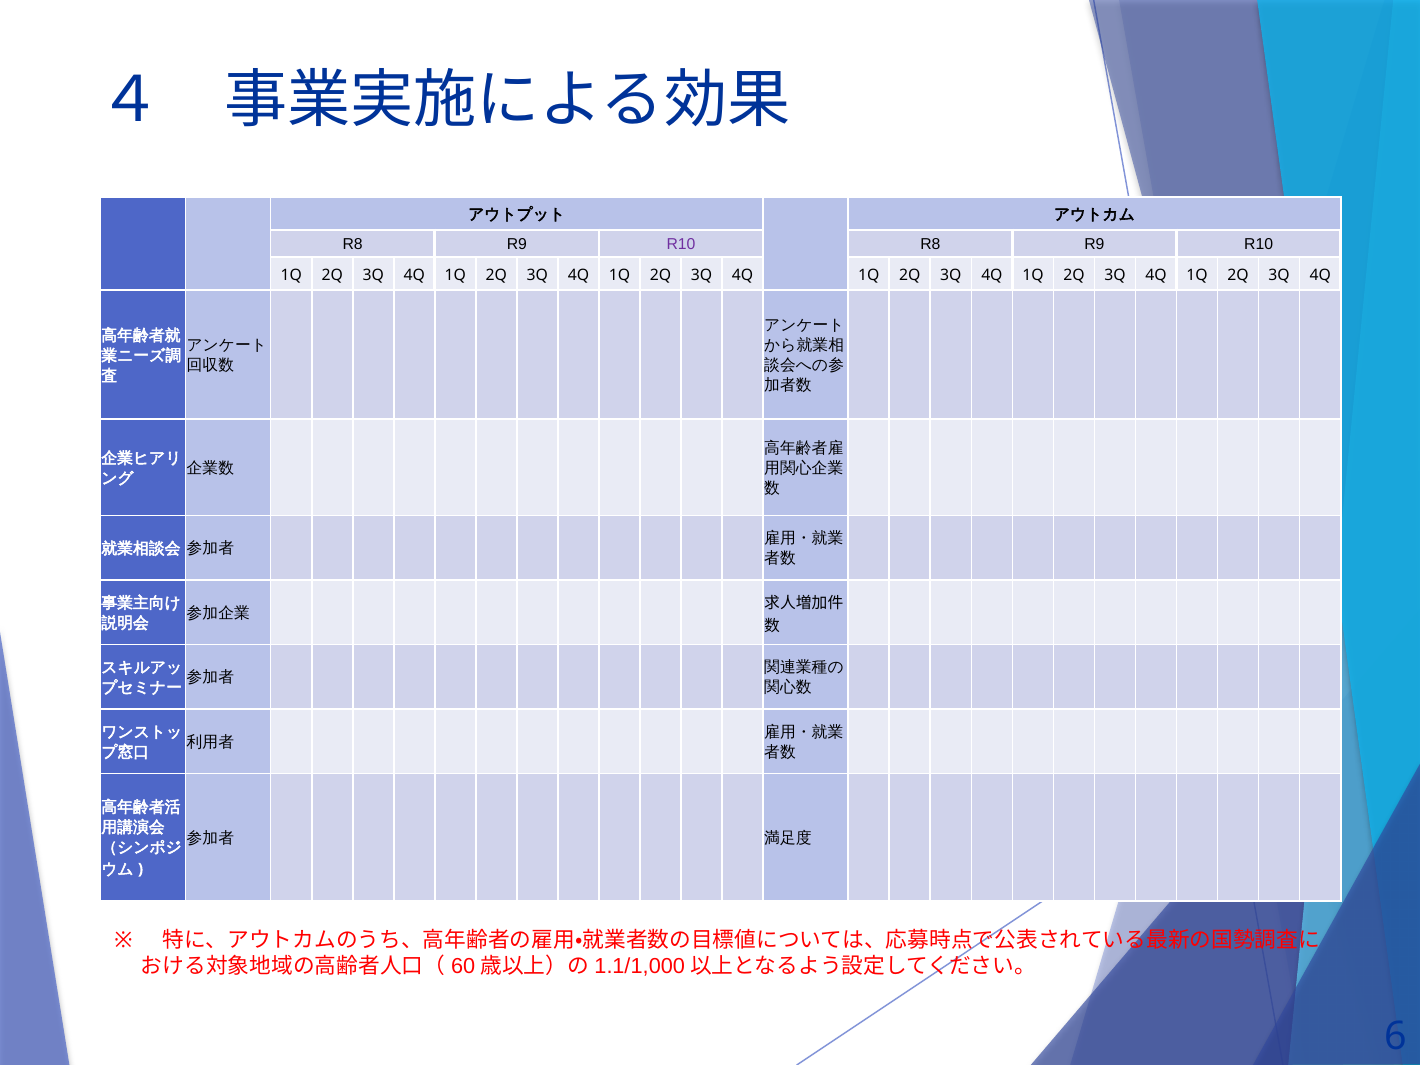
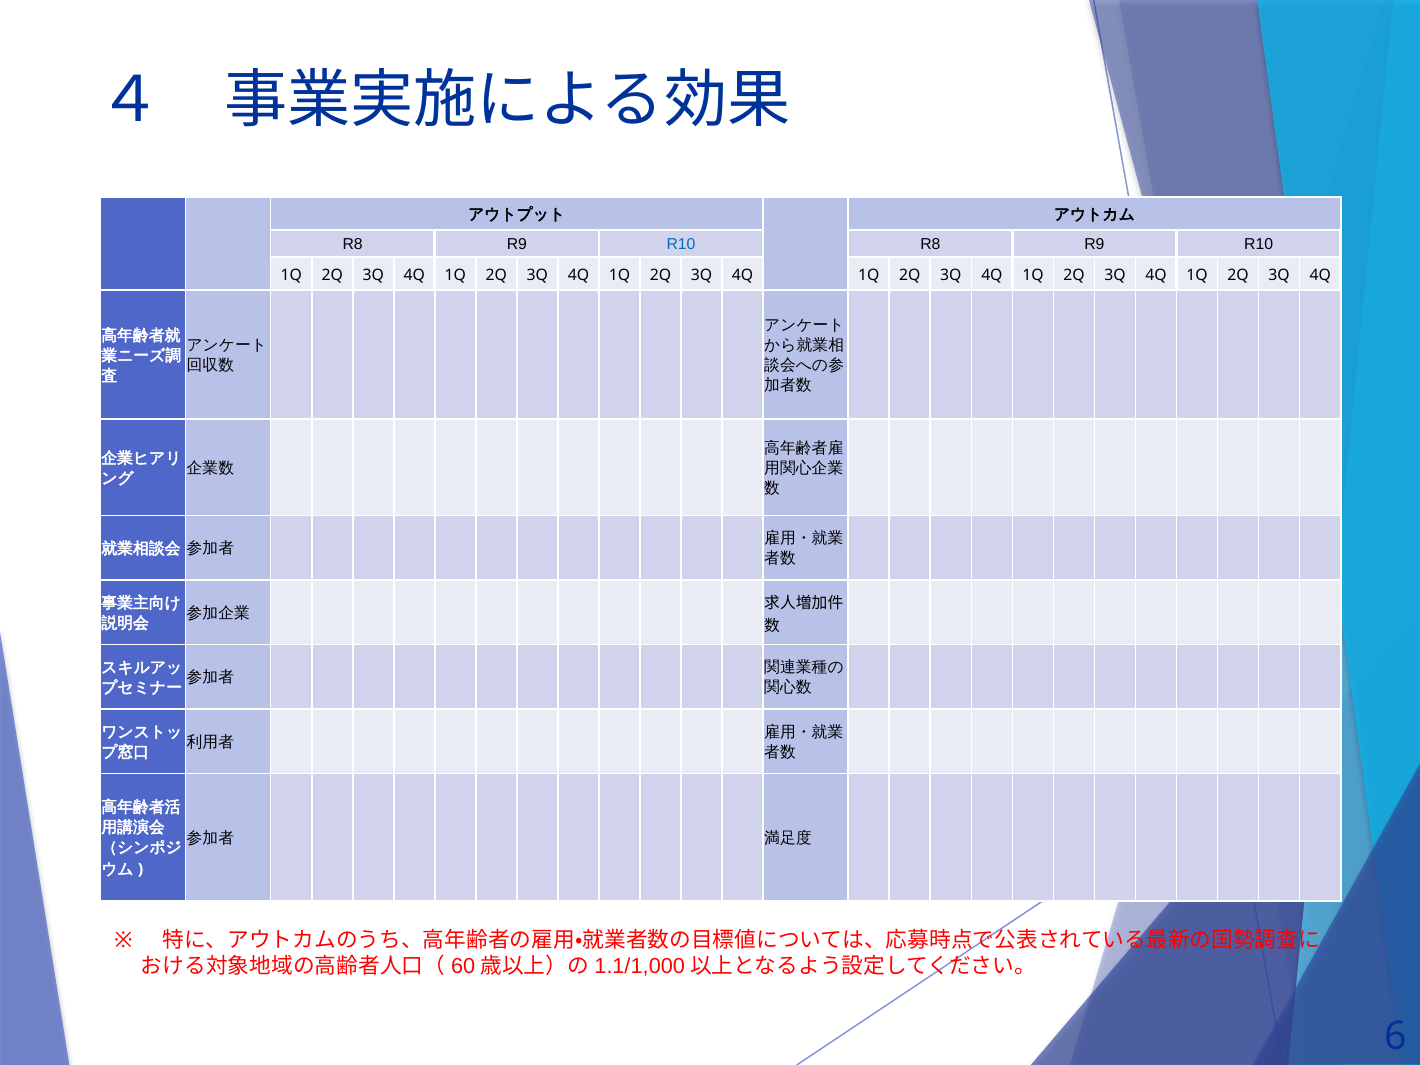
R10 at (681, 245) colour: purple -> blue
